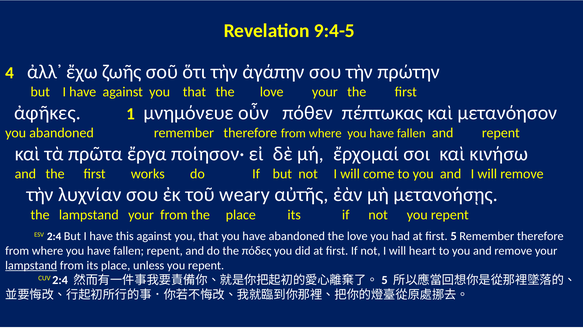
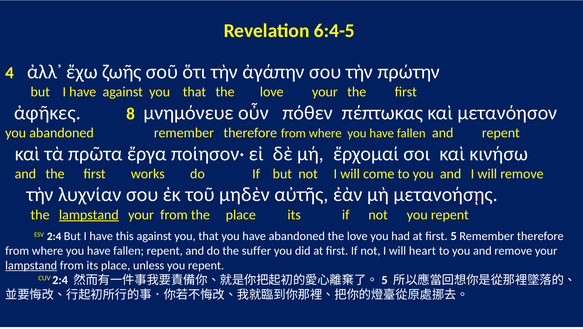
9:4-5: 9:4-5 -> 6:4-5
1: 1 -> 8
weary: weary -> μηδὲν
lampstand at (89, 215) underline: none -> present
πόδες: πόδες -> suffer
